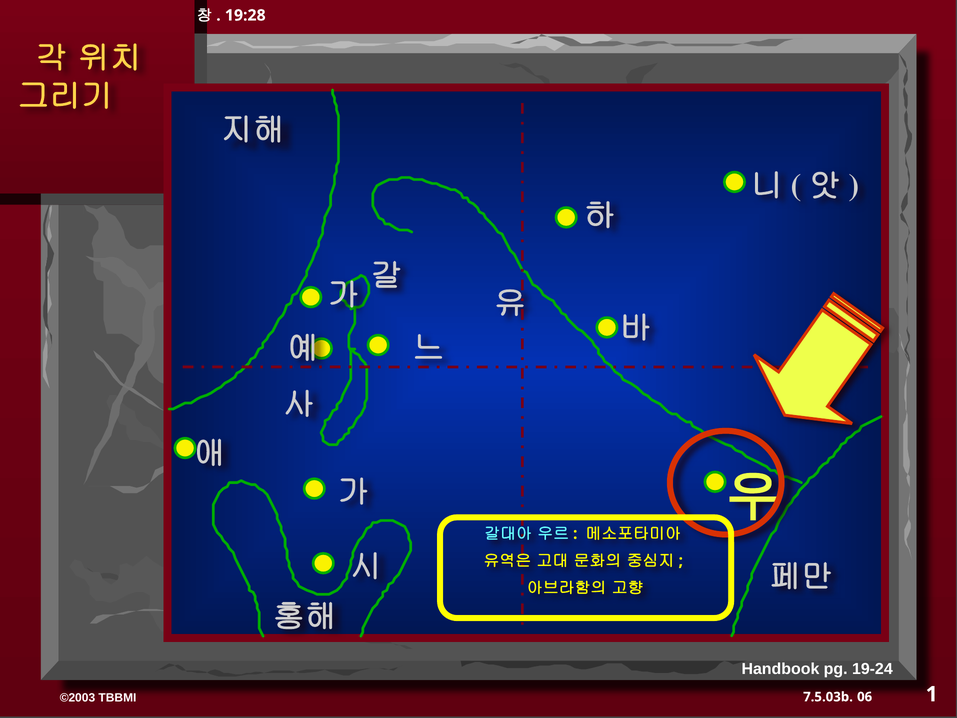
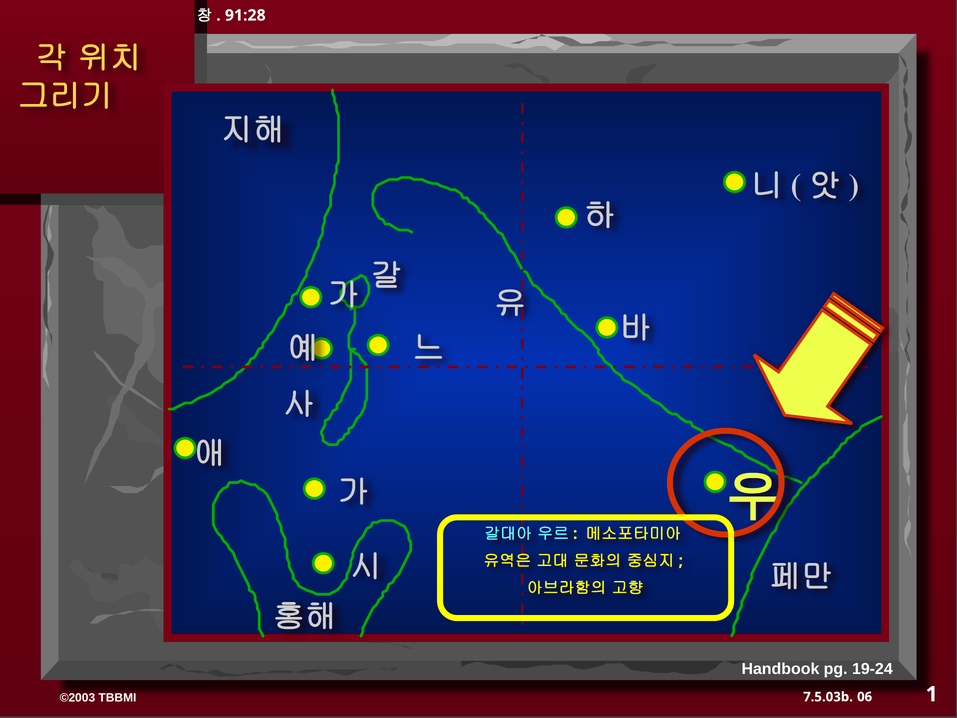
19:28: 19:28 -> 91:28
